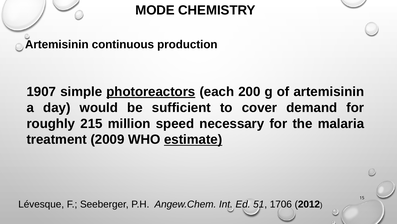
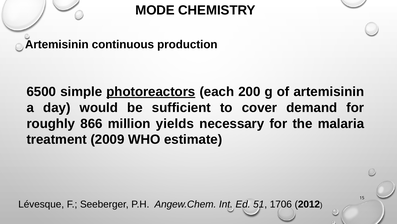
1907: 1907 -> 6500
215: 215 -> 866
speed: speed -> yields
estimate underline: present -> none
